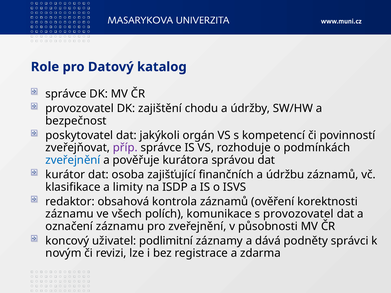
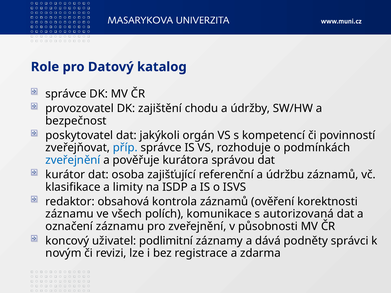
příp colour: purple -> blue
finančních: finančních -> referenční
s provozovatel: provozovatel -> autorizovaná
